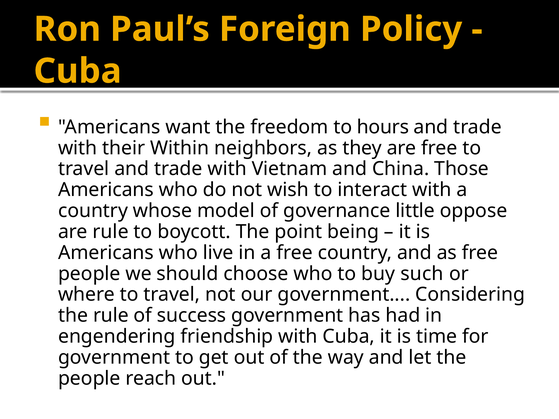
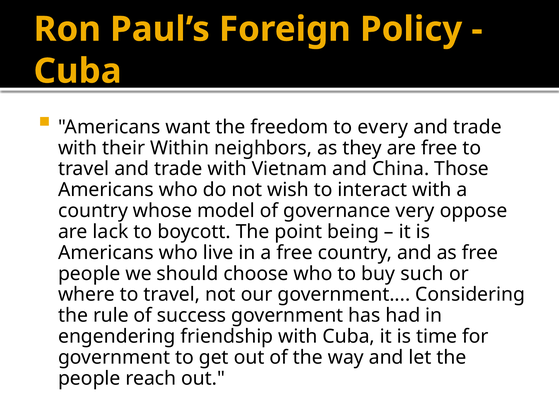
hours: hours -> every
little: little -> very
are rule: rule -> lack
